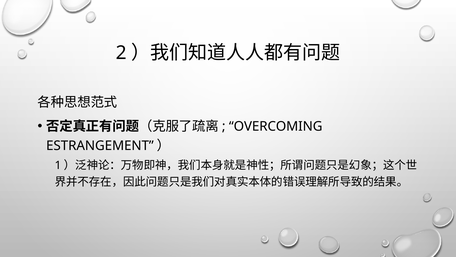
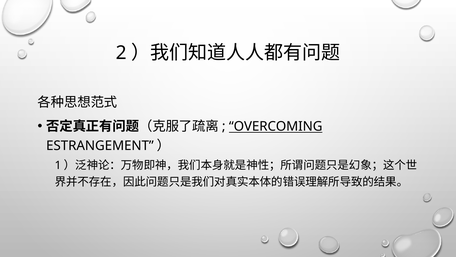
OVERCOMING underline: none -> present
